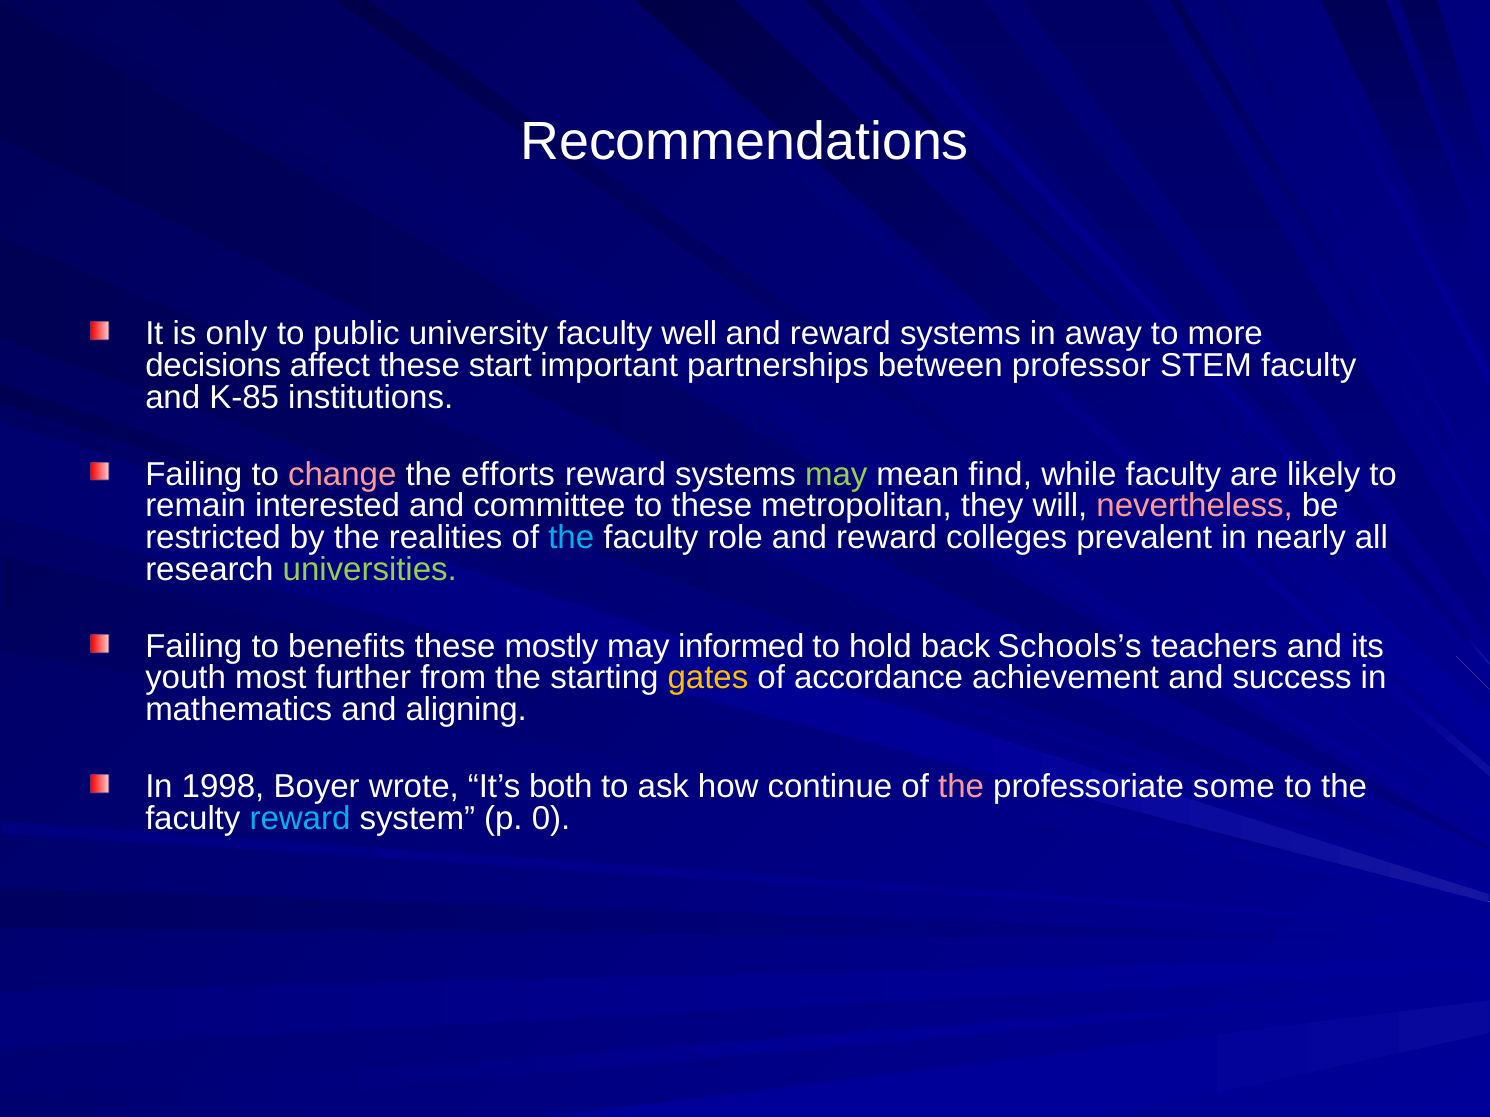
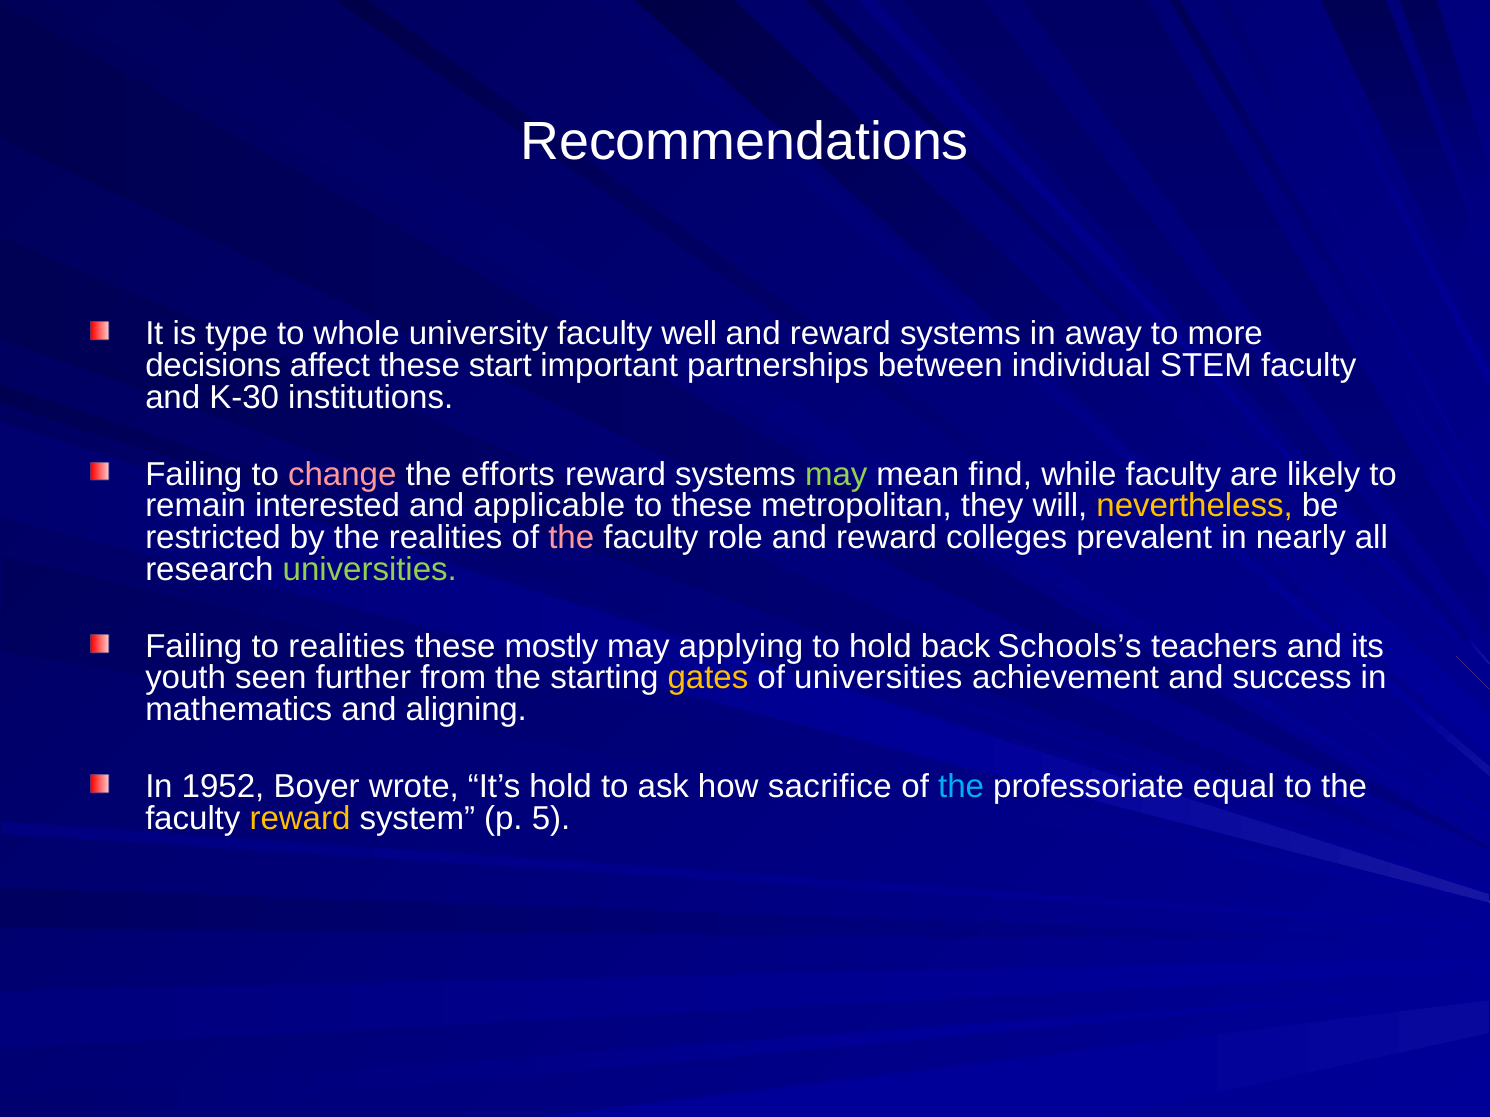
only: only -> type
public: public -> whole
professor: professor -> individual
K-85: K-85 -> K-30
committee: committee -> applicable
nevertheless colour: pink -> yellow
the at (571, 538) colour: light blue -> pink
to benefits: benefits -> realities
informed: informed -> applying
most: most -> seen
of accordance: accordance -> universities
1998: 1998 -> 1952
It’s both: both -> hold
continue: continue -> sacrifice
the at (961, 787) colour: pink -> light blue
some: some -> equal
reward at (300, 819) colour: light blue -> yellow
0: 0 -> 5
